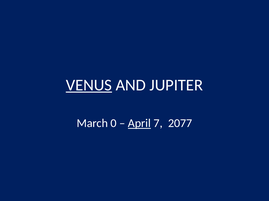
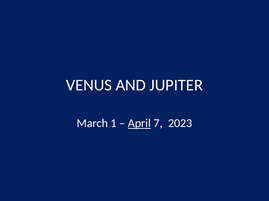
VENUS underline: present -> none
0: 0 -> 1
2077: 2077 -> 2023
